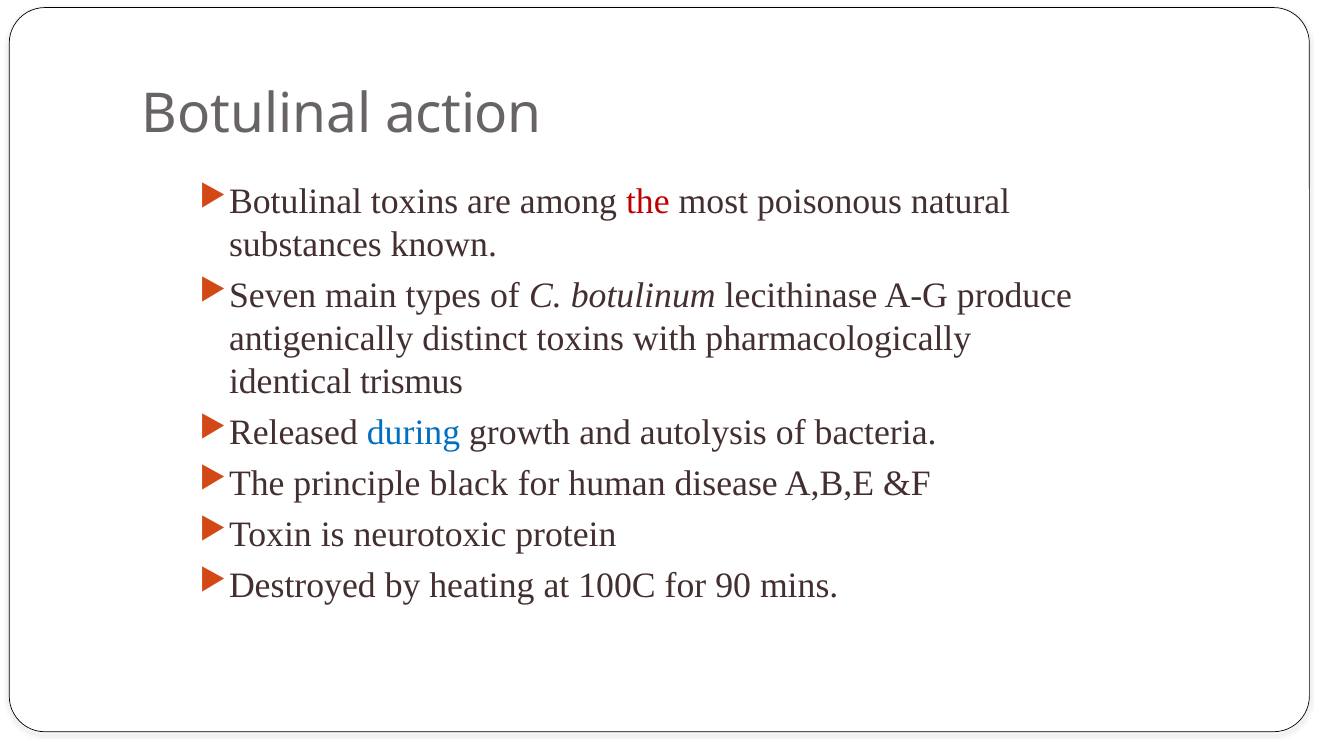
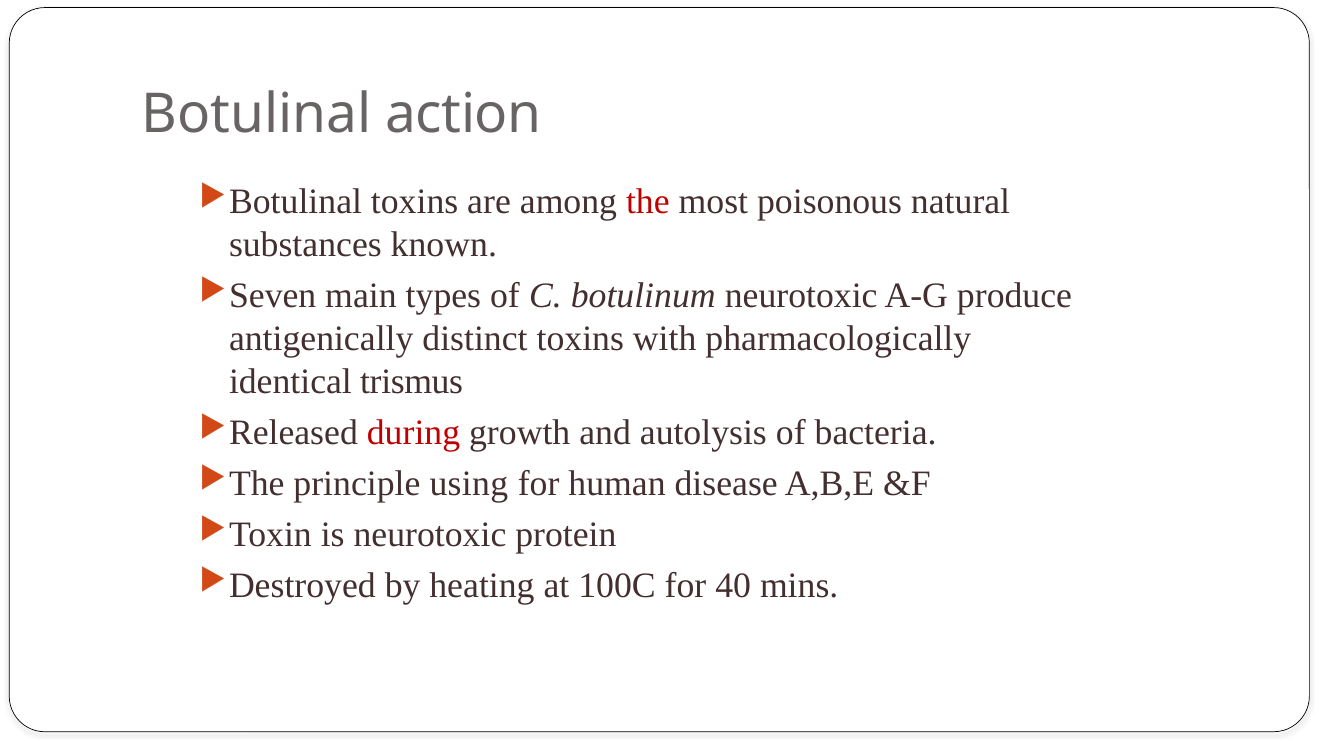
botulinum lecithinase: lecithinase -> neurotoxic
during colour: blue -> red
black: black -> using
90: 90 -> 40
